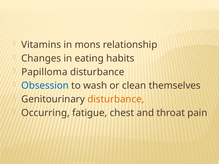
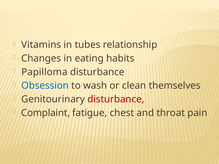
mons: mons -> tubes
disturbance at (116, 99) colour: orange -> red
Occurring: Occurring -> Complaint
